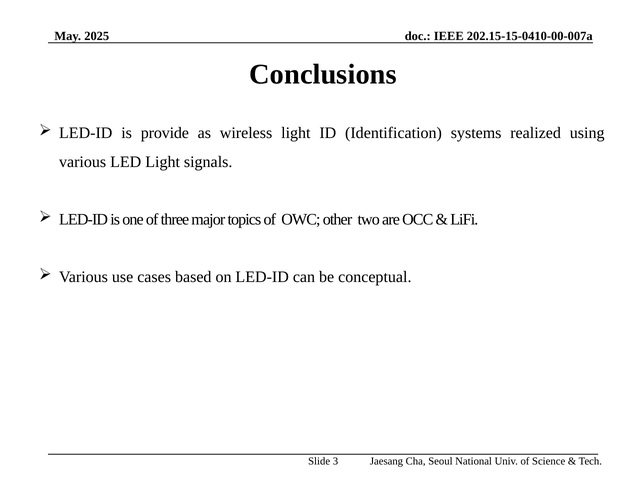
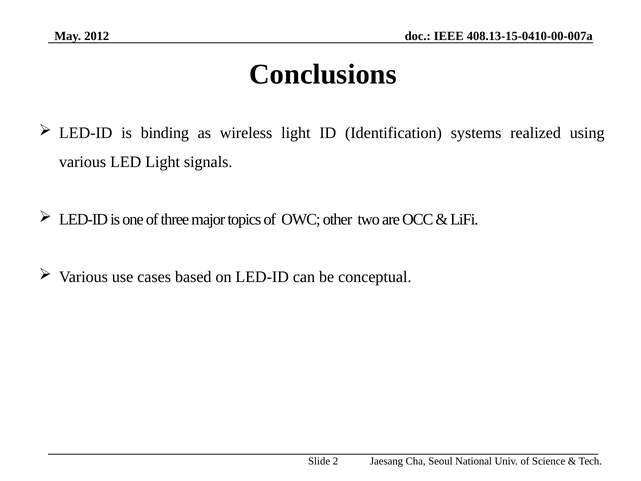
202.15-15-0410-00-007a: 202.15-15-0410-00-007a -> 408.13-15-0410-00-007a
2025: 2025 -> 2012
provide: provide -> binding
3: 3 -> 2
